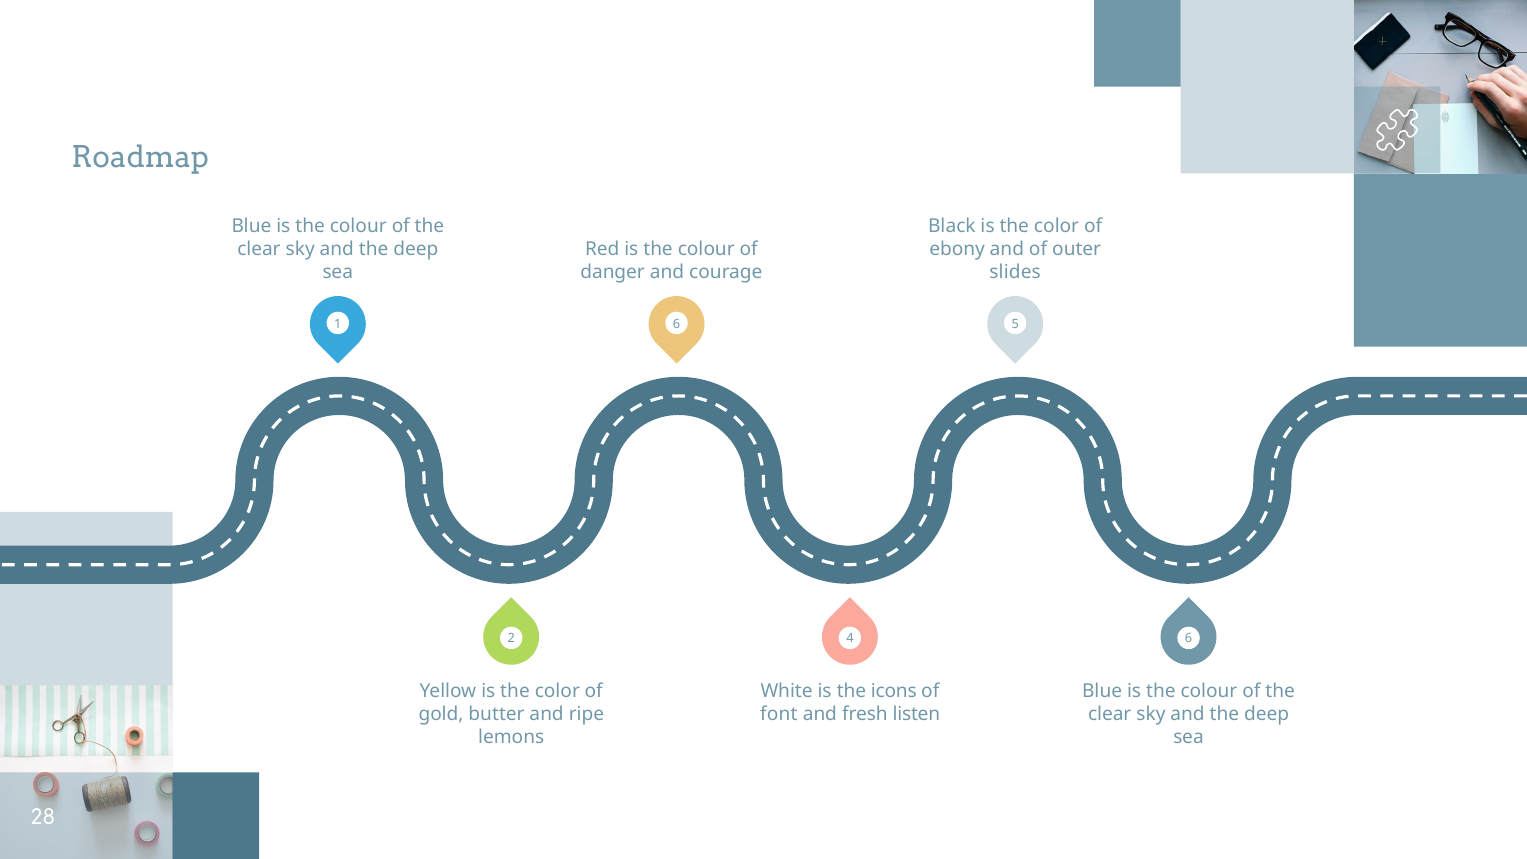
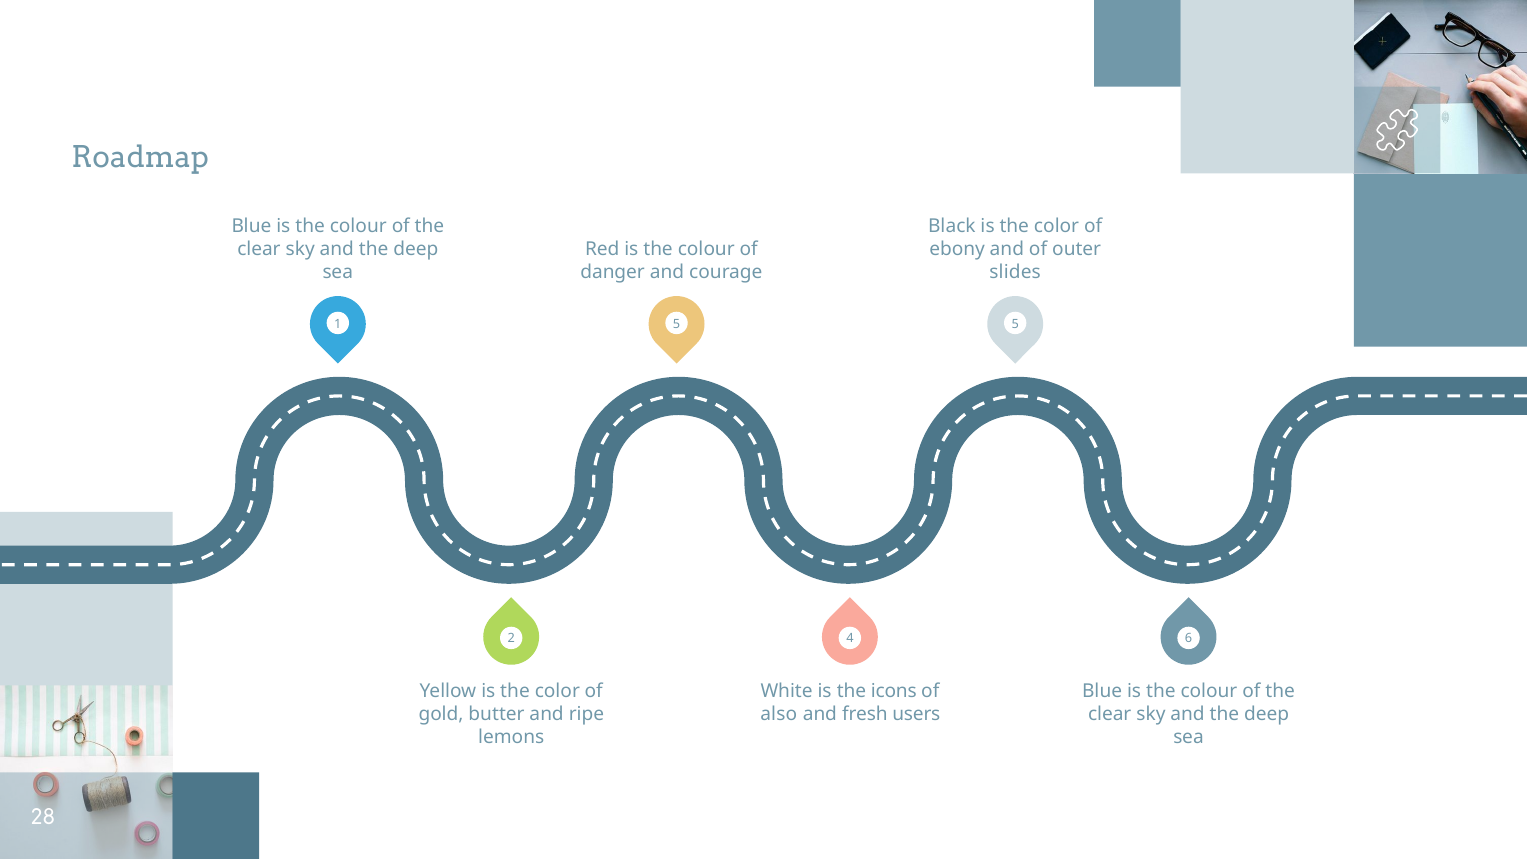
1 6: 6 -> 5
font: font -> also
listen: listen -> users
